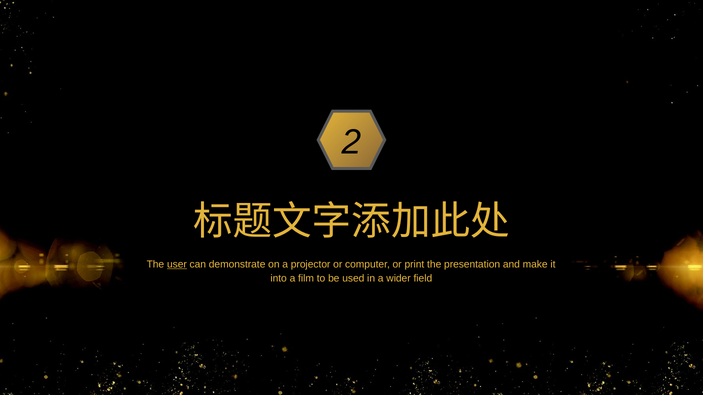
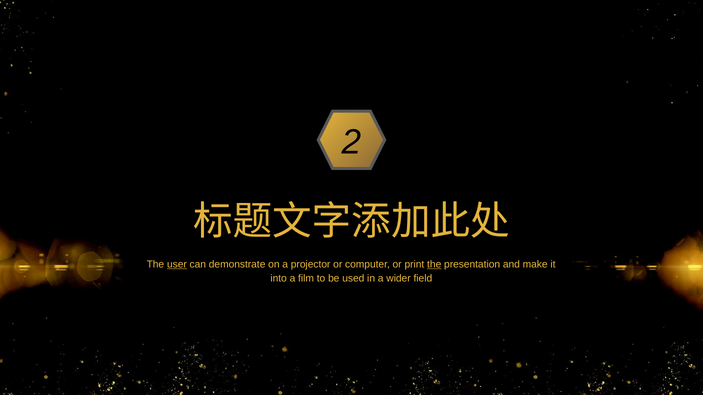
the at (434, 265) underline: none -> present
